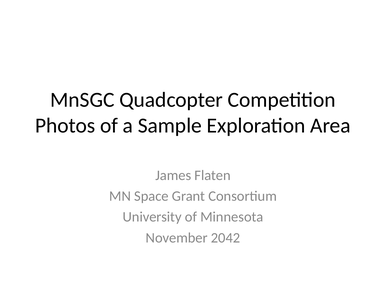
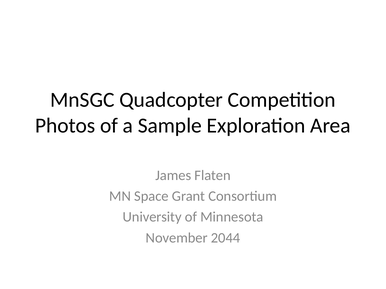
2042: 2042 -> 2044
